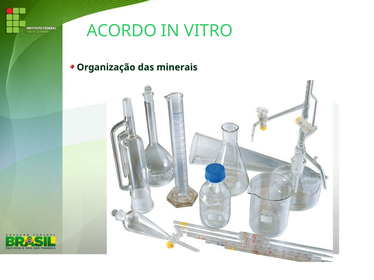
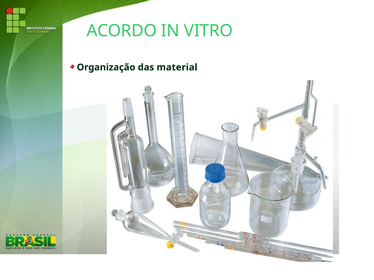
minerais: minerais -> material
